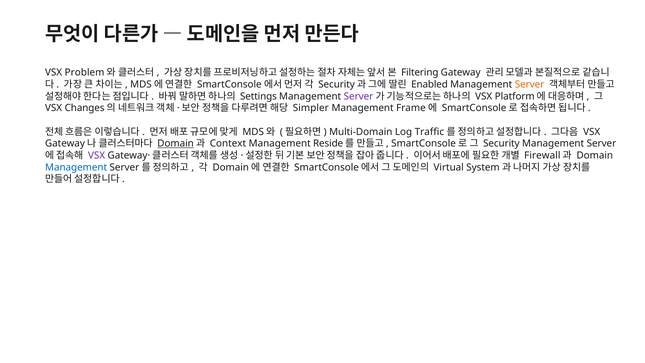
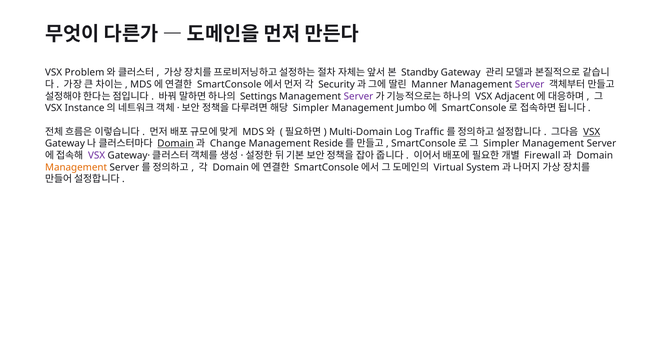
Filtering: Filtering -> Standby
Enabled: Enabled -> Manner
Server at (530, 84) colour: orange -> purple
Platform: Platform -> Adjacent
Changes: Changes -> Instance
Frame: Frame -> Jumbo
VSX at (592, 132) underline: none -> present
Context: Context -> Change
Security at (501, 144): Security -> Simpler
Management at (76, 167) colour: blue -> orange
